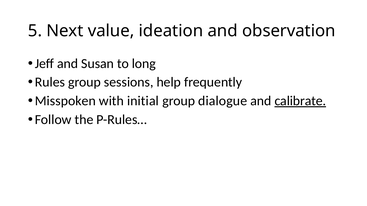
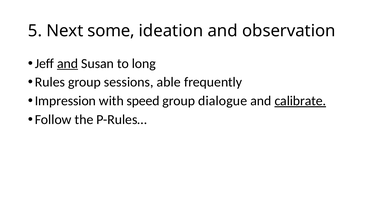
value: value -> some
and at (68, 64) underline: none -> present
help: help -> able
Misspoken: Misspoken -> Impression
initial: initial -> speed
